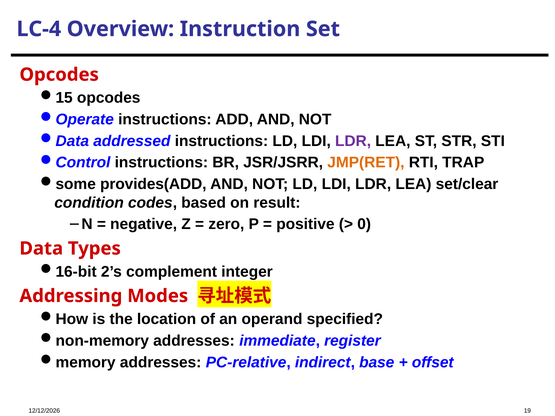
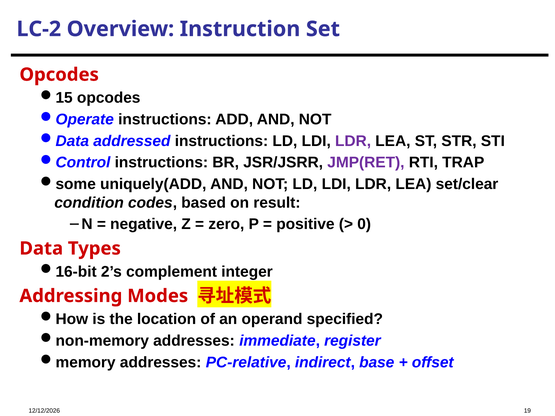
LC-4: LC-4 -> LC-2
JMP(RET colour: orange -> purple
provides(ADD: provides(ADD -> uniquely(ADD
